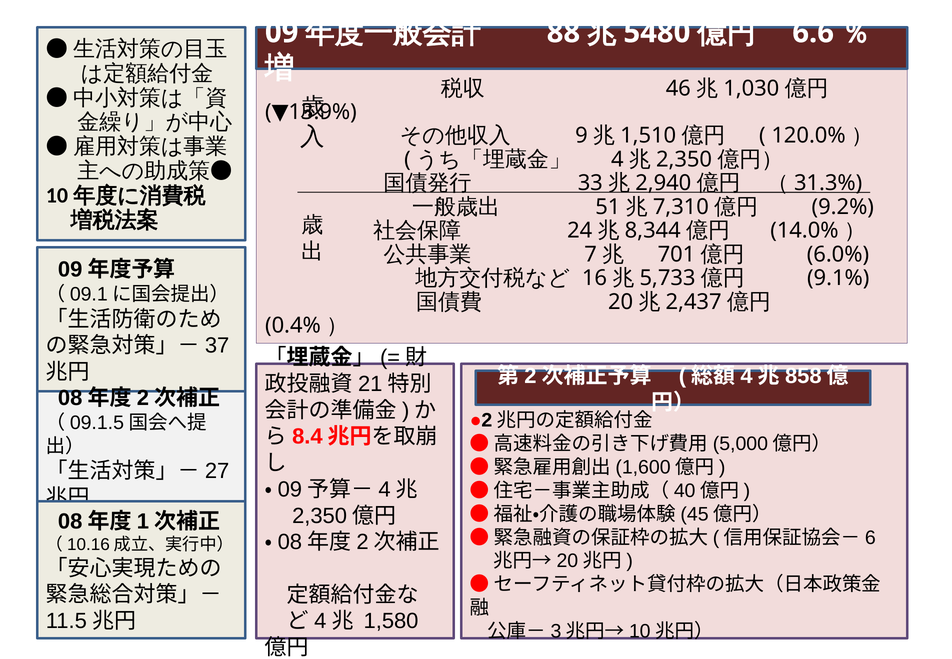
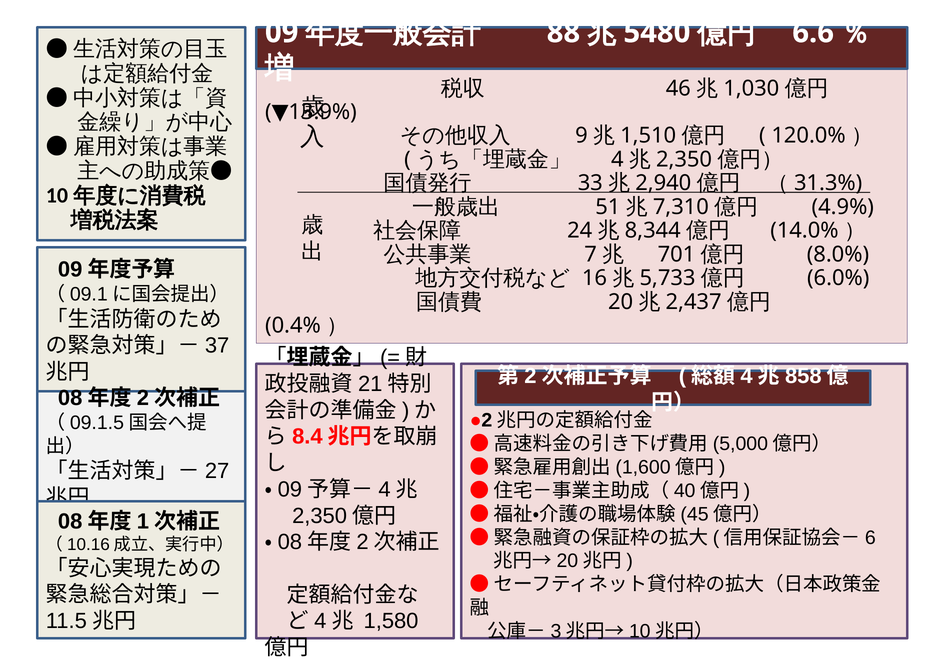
9.2%: 9.2% -> 4.9%
6.0%: 6.0% -> 8.0%
9.1%: 9.1% -> 6.0%
